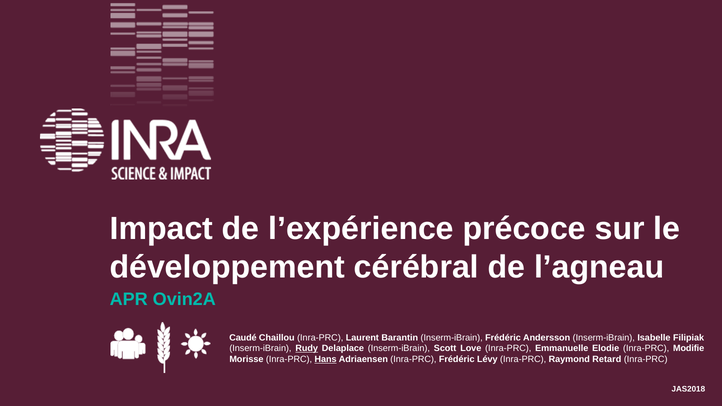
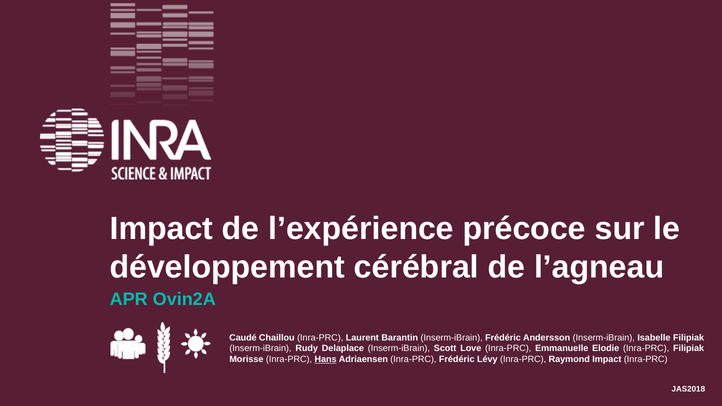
Rudy underline: present -> none
Inra-PRC Modifie: Modifie -> Filipiak
Raymond Retard: Retard -> Impact
